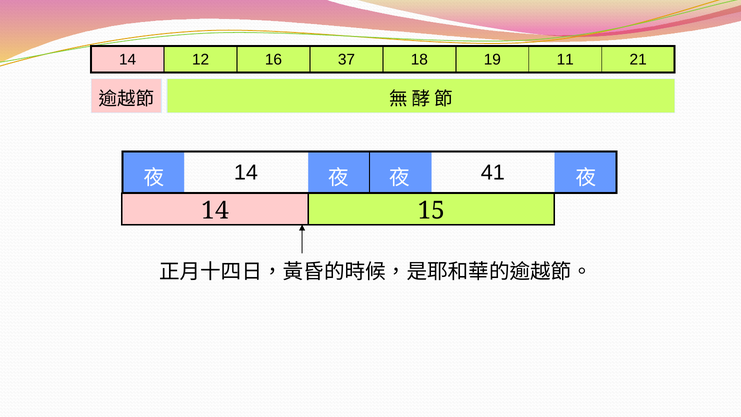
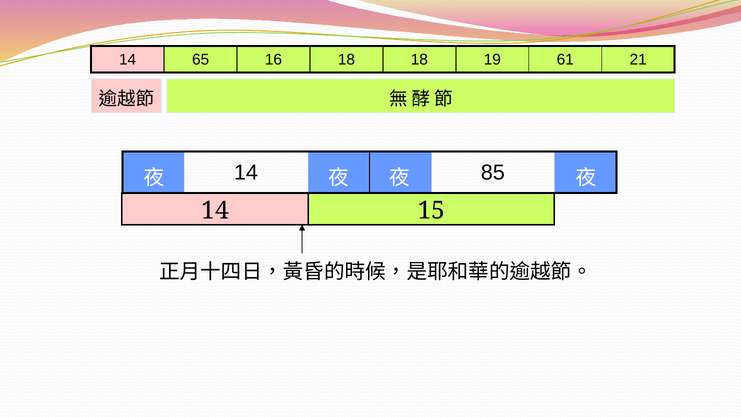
12: 12 -> 65
16 37: 37 -> 18
11: 11 -> 61
41: 41 -> 85
